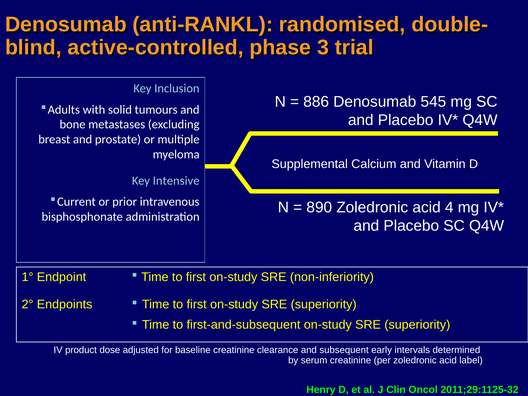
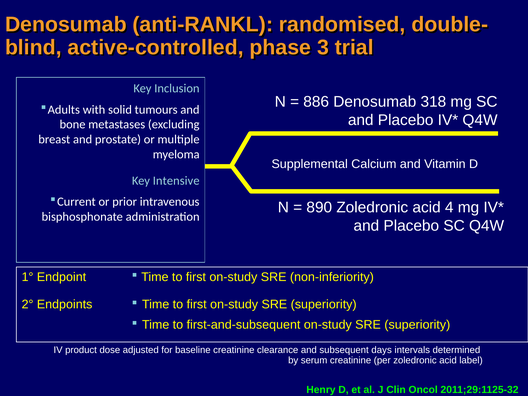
545: 545 -> 318
early: early -> days
